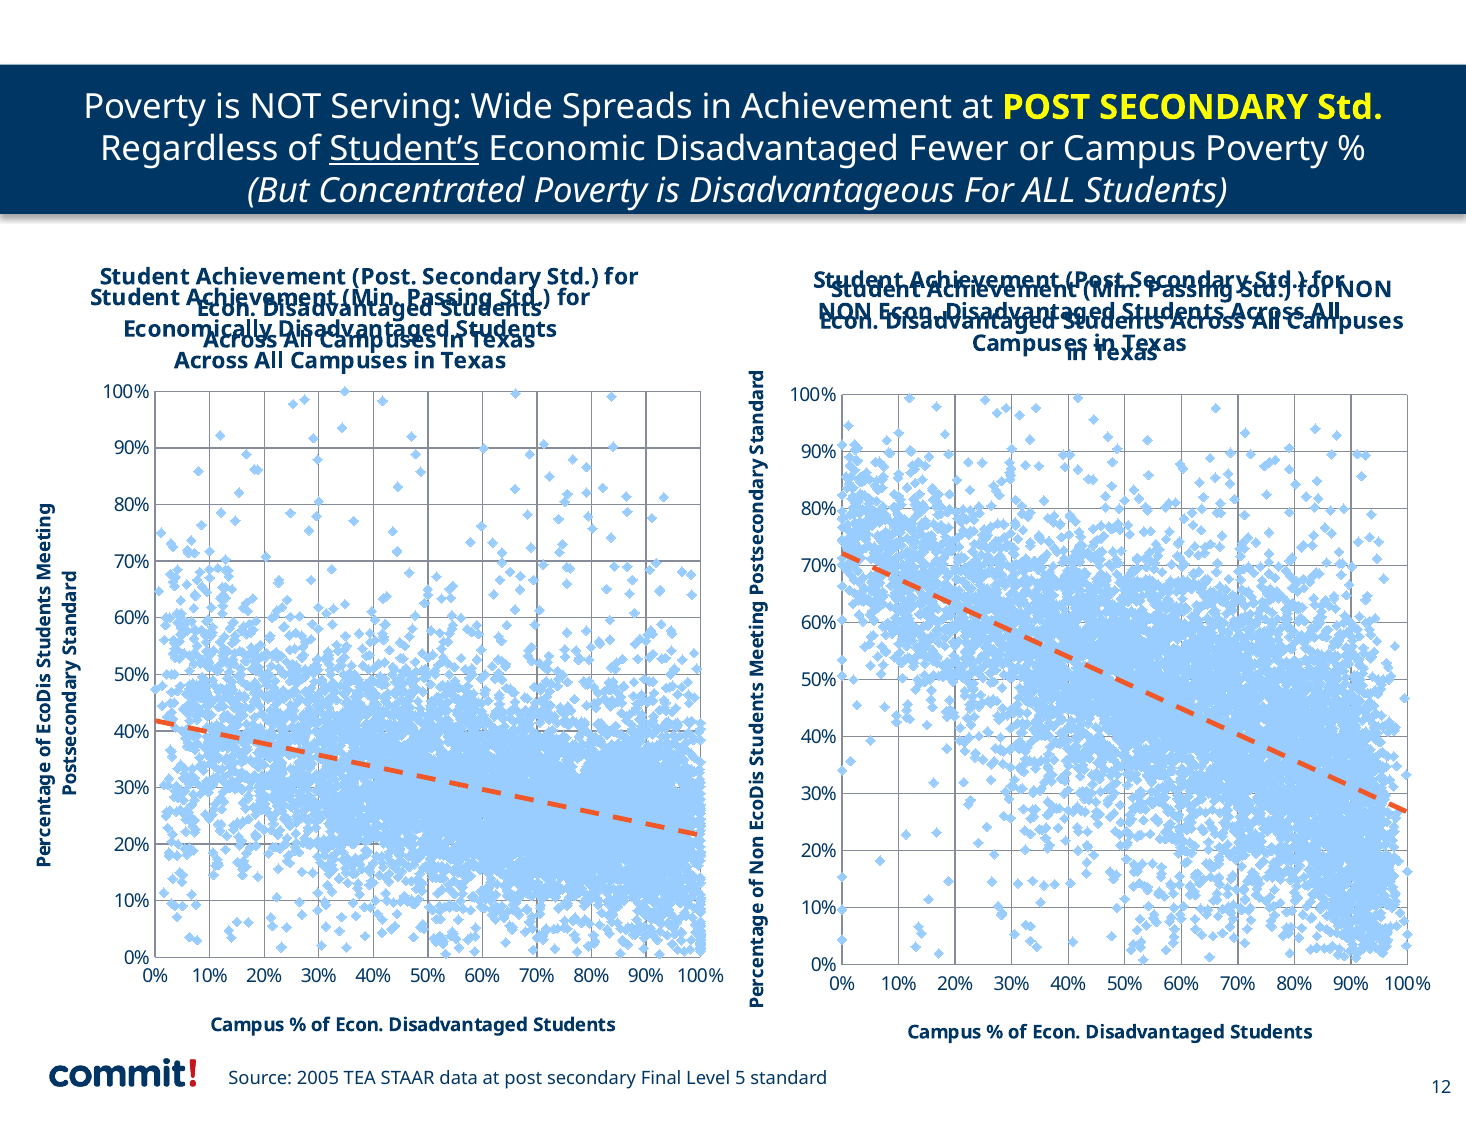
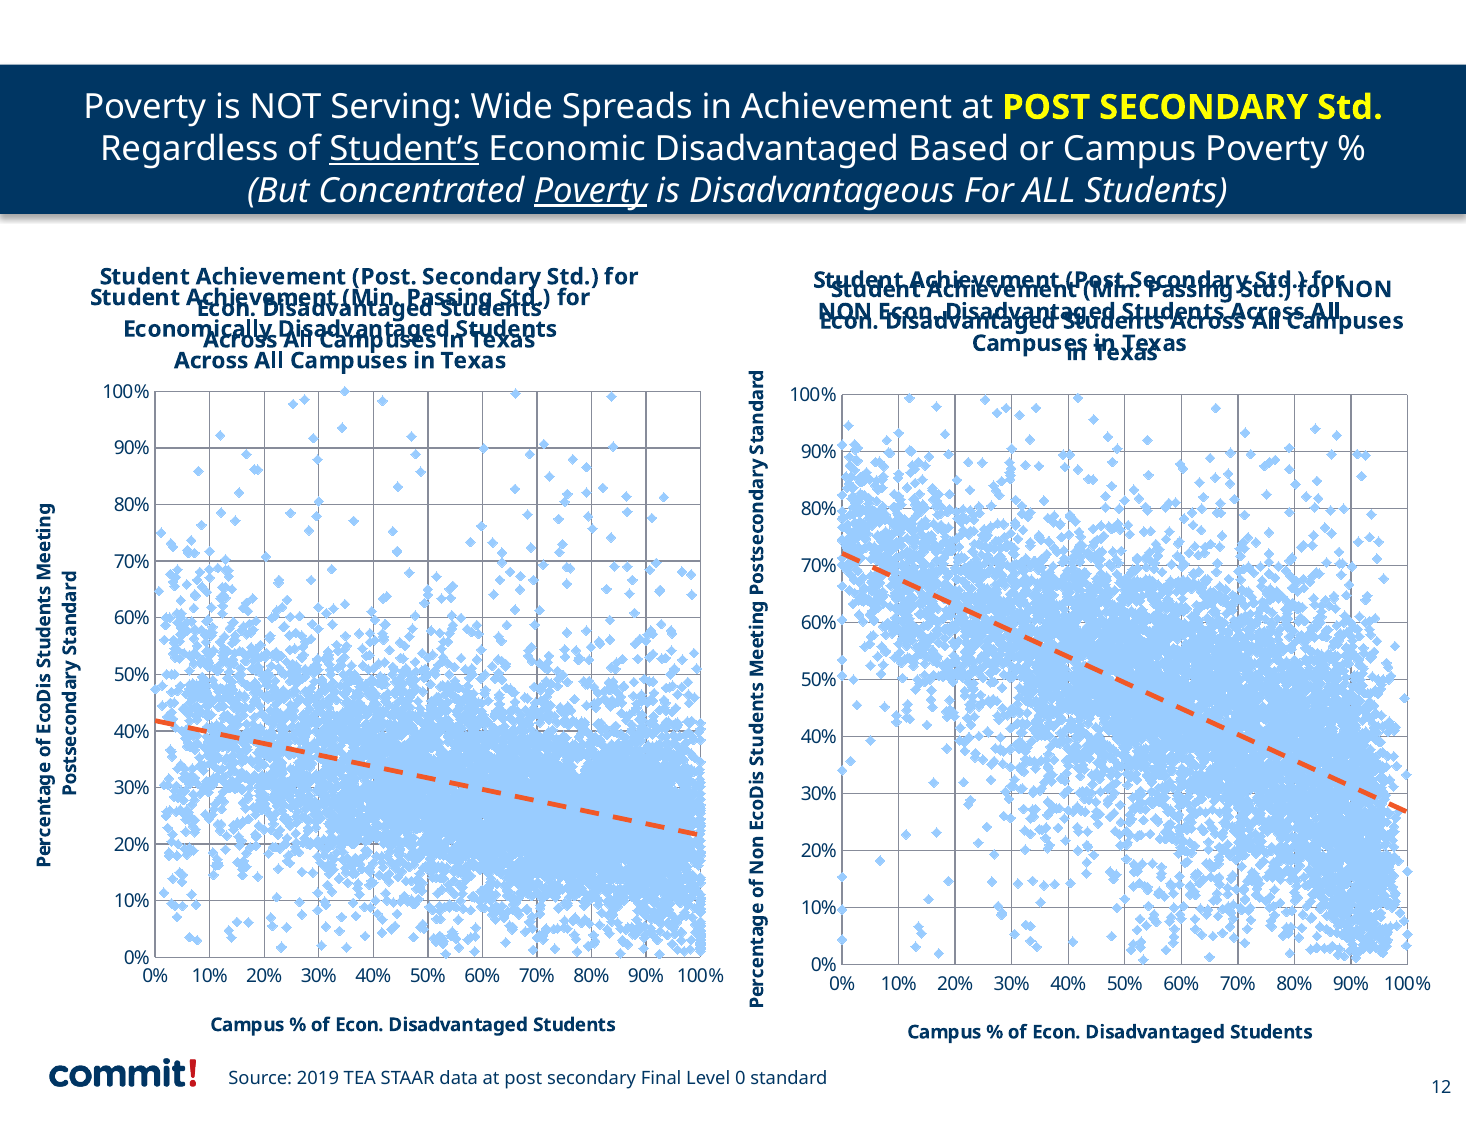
Fewer: Fewer -> Based
Poverty at (590, 191) underline: none -> present
2005: 2005 -> 2019
5: 5 -> 0
